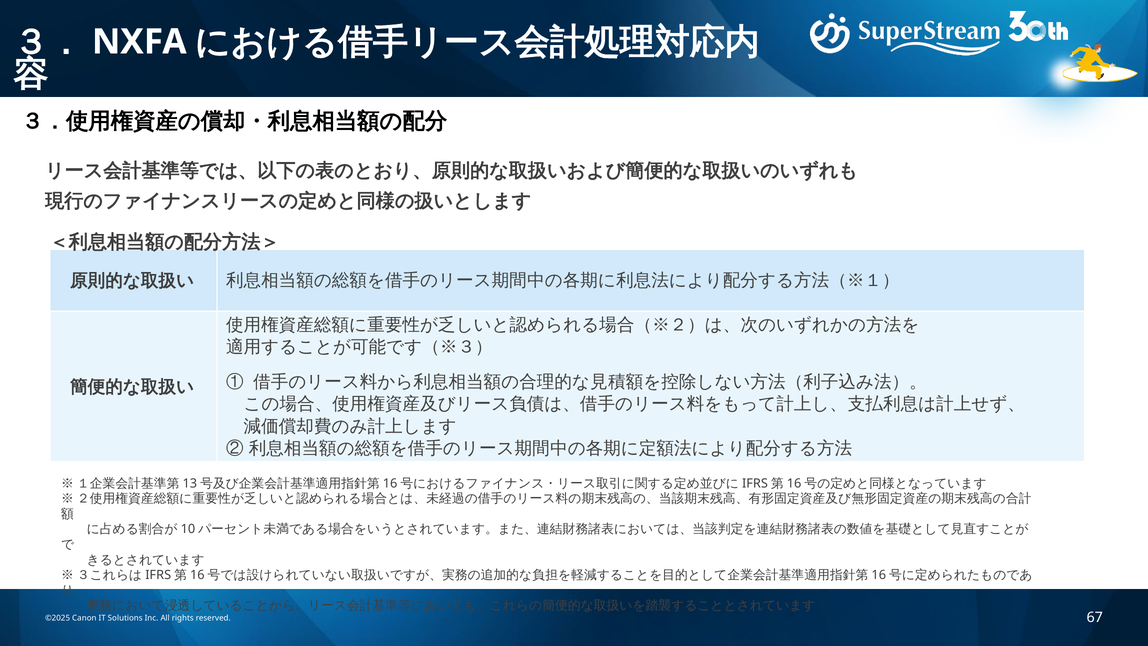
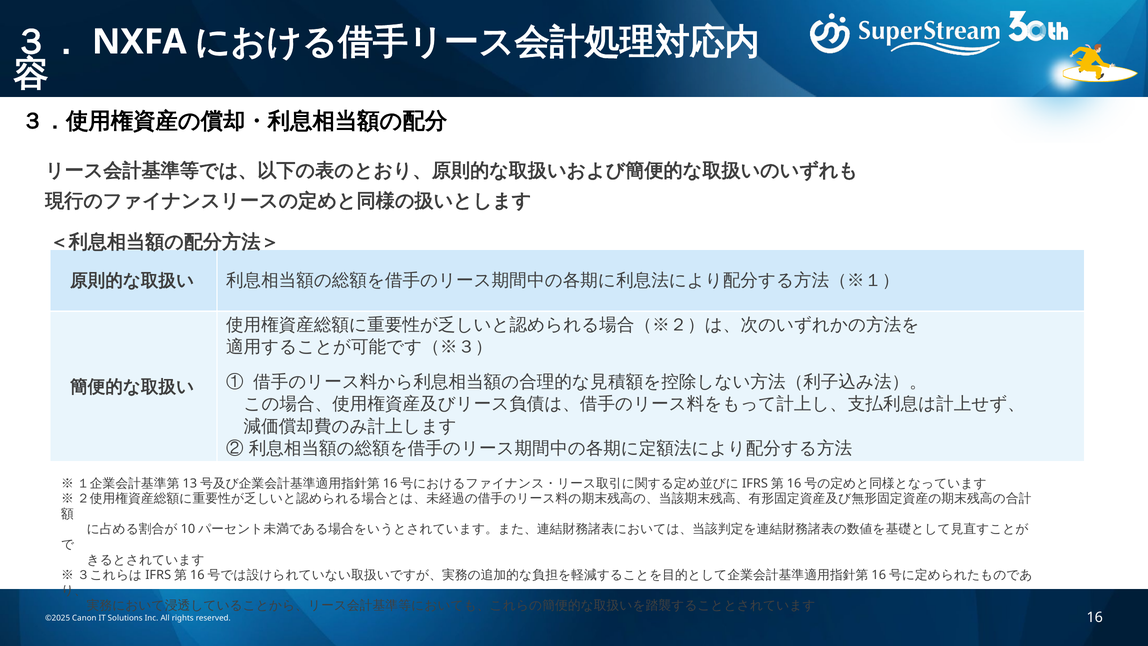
67: 67 -> 16
